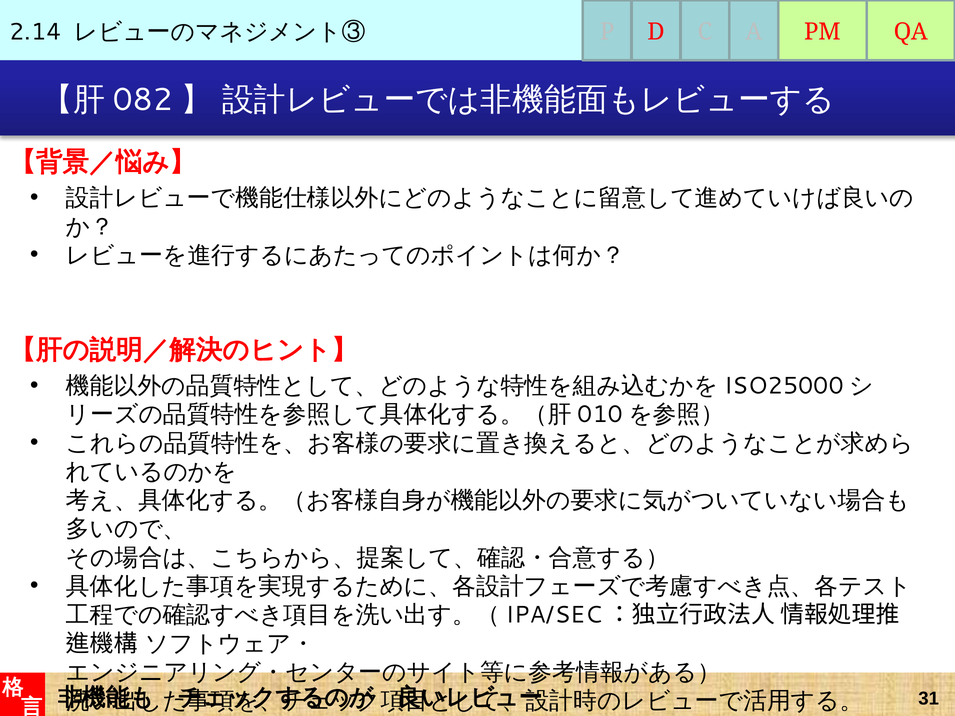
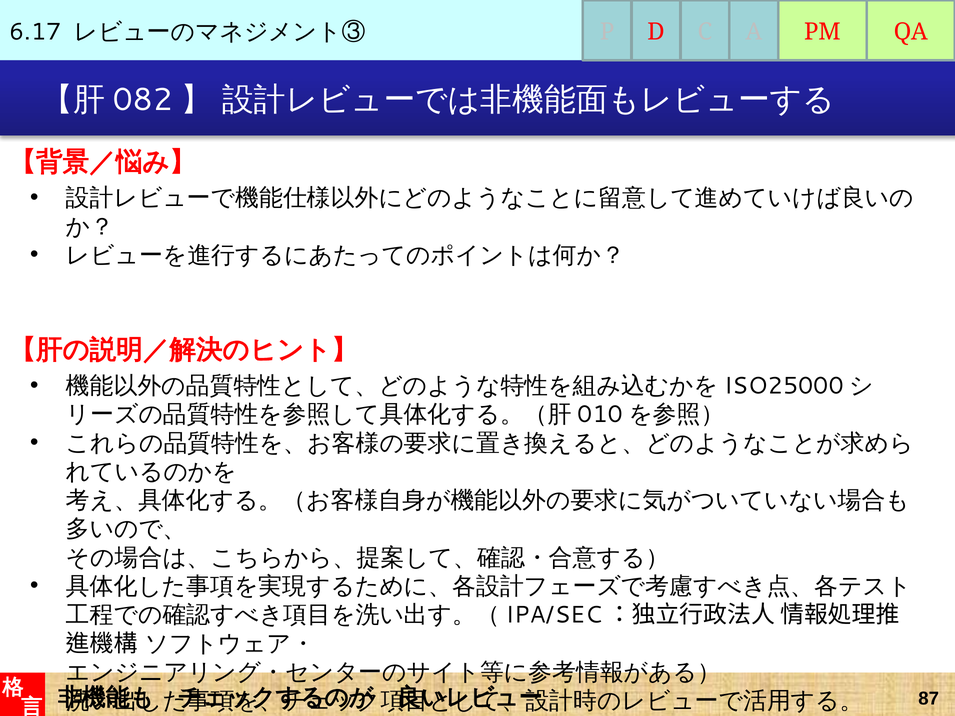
2.14: 2.14 -> 6.17
31: 31 -> 87
